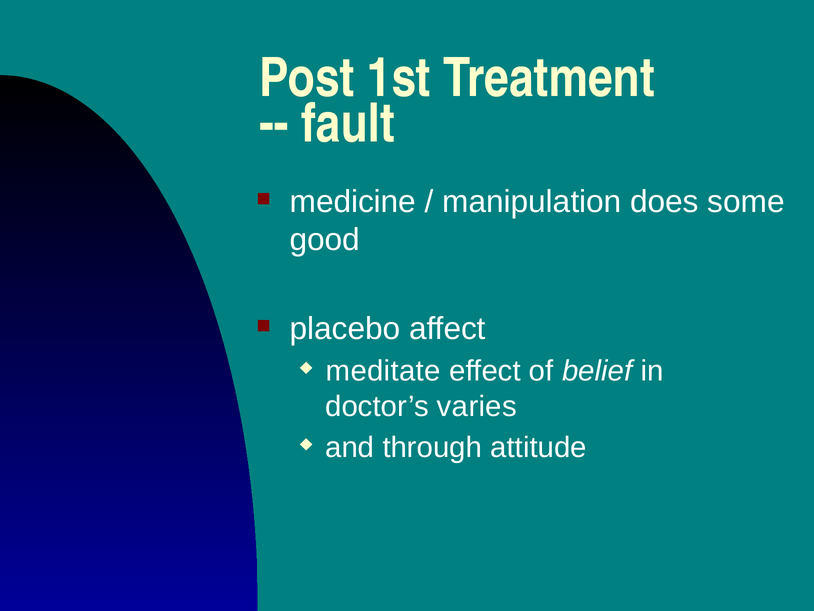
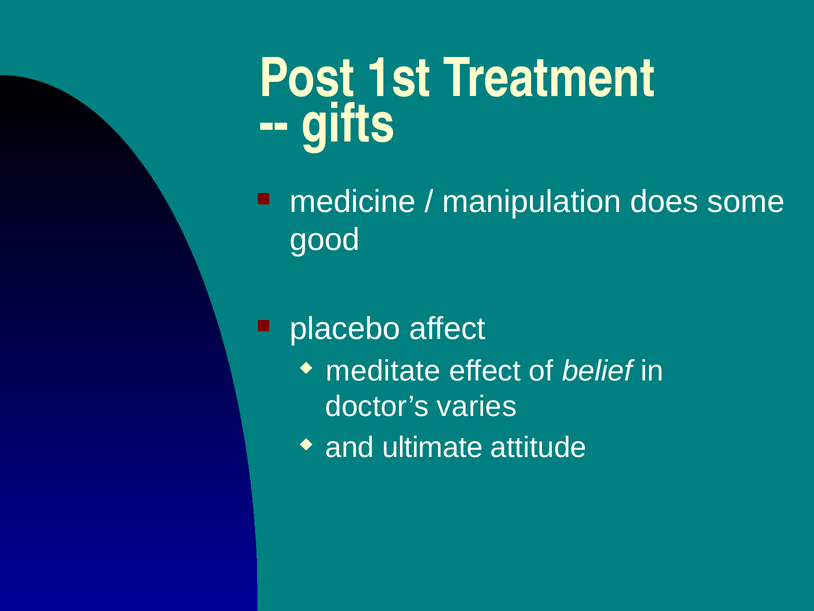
fault: fault -> gifts
through: through -> ultimate
